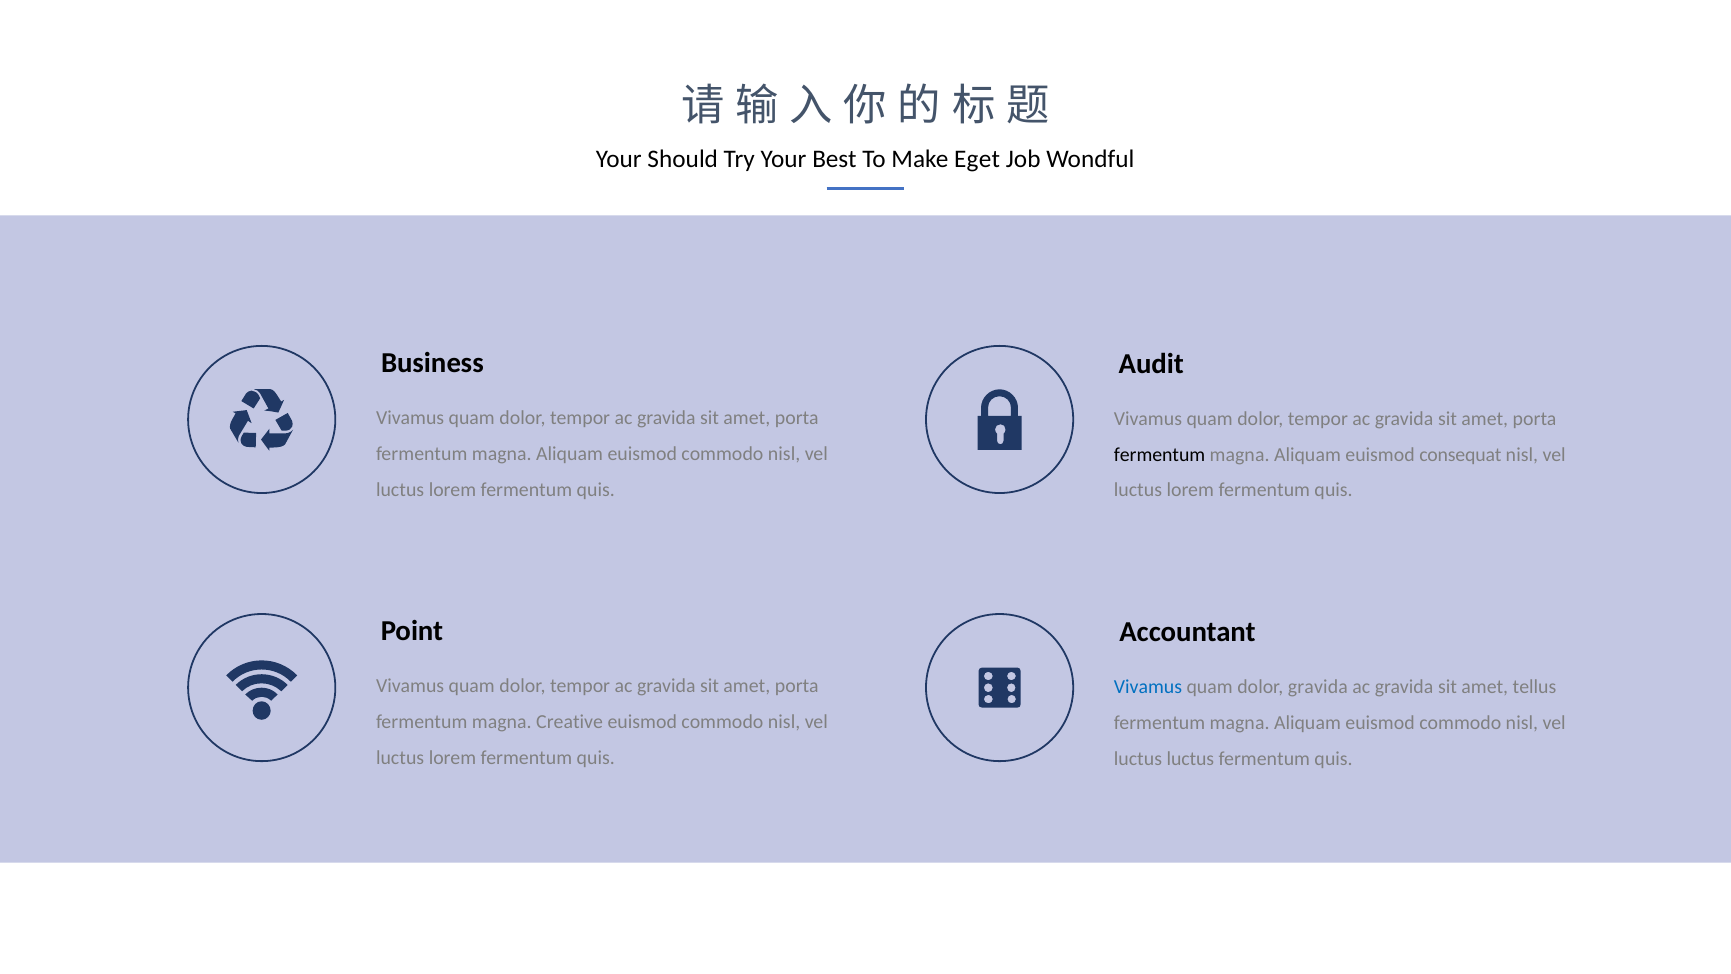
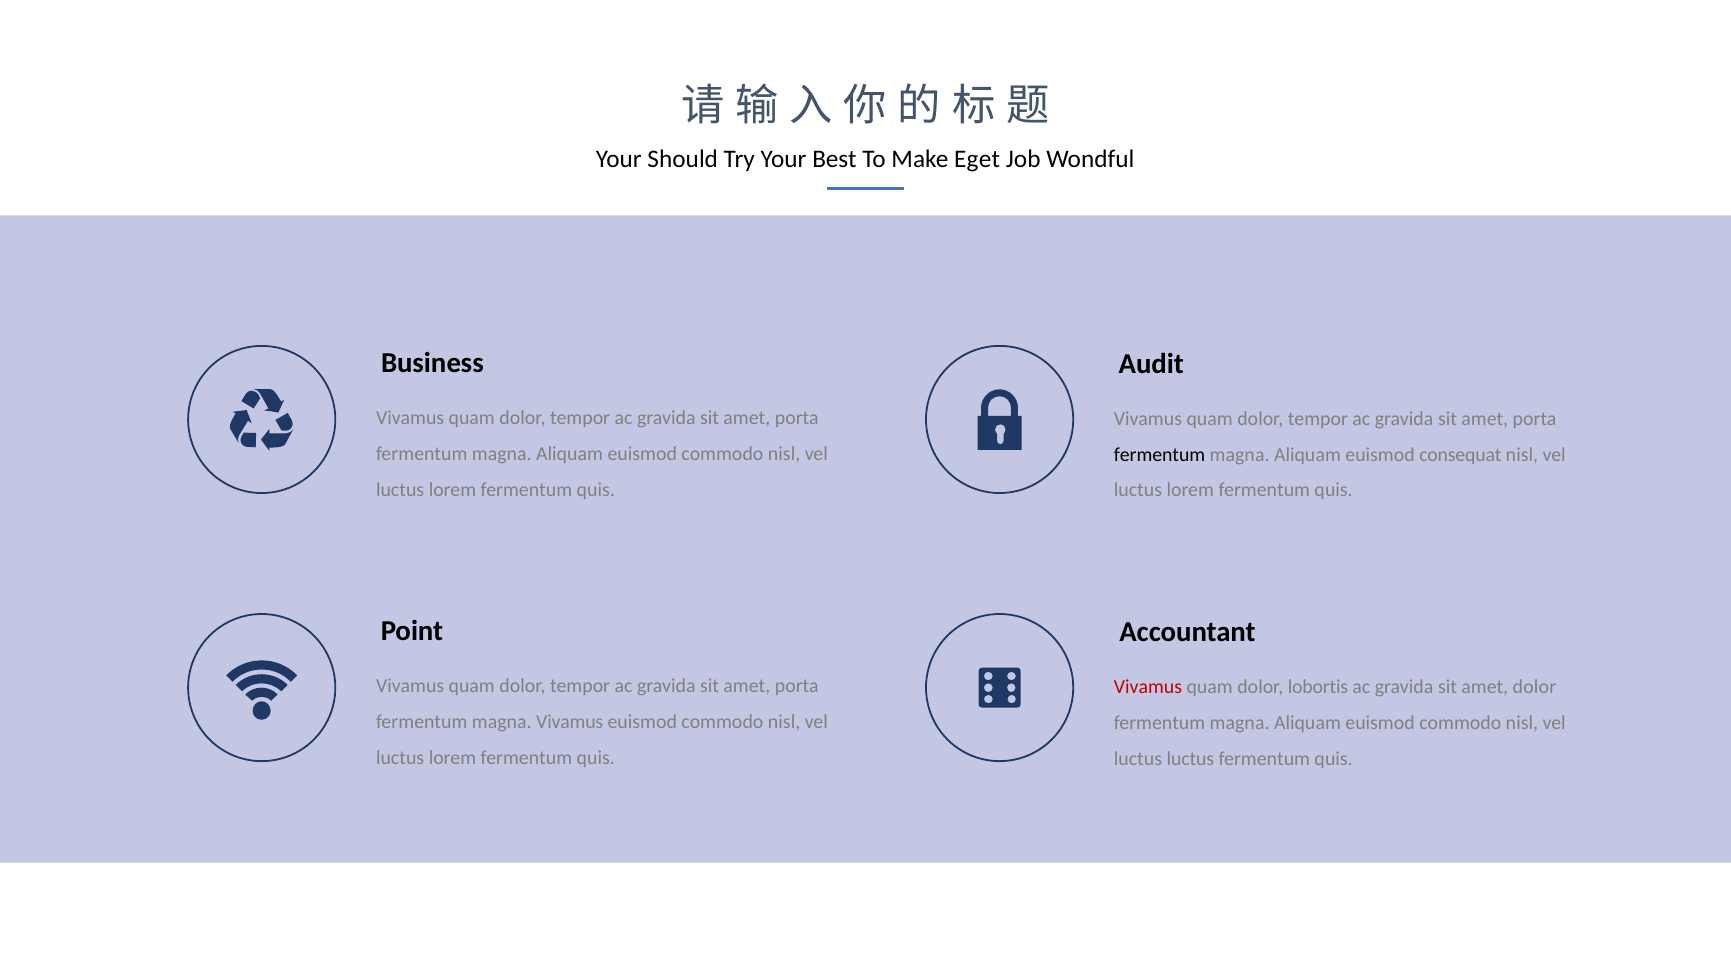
Vivamus at (1148, 687) colour: blue -> red
dolor gravida: gravida -> lobortis
amet tellus: tellus -> dolor
magna Creative: Creative -> Vivamus
